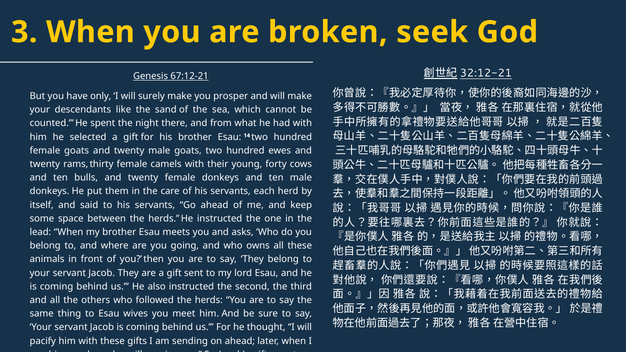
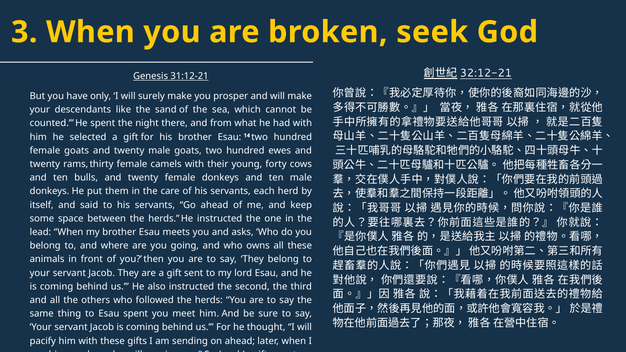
67:12-21: 67:12-21 -> 31:12-21
Esau wives: wives -> spent
